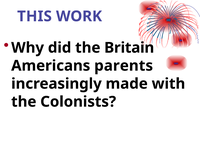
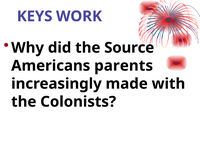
THIS: THIS -> KEYS
Britain: Britain -> Source
